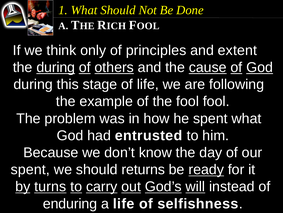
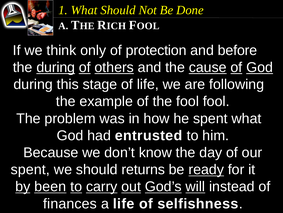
principles: principles -> protection
extent: extent -> before
turns: turns -> been
enduring: enduring -> finances
